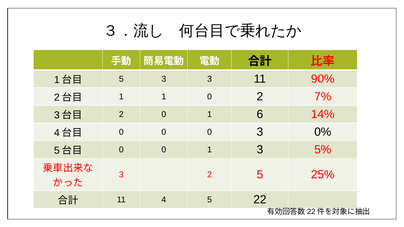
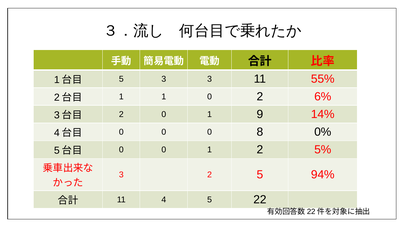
90%: 90% -> 55%
7%: 7% -> 6%
6: 6 -> 9
0 3: 3 -> 8
1 3: 3 -> 2
25%: 25% -> 94%
